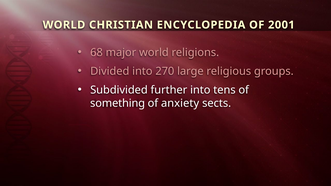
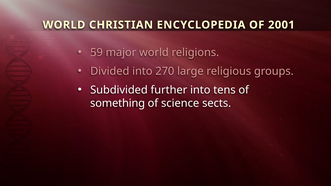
68: 68 -> 59
anxiety: anxiety -> science
